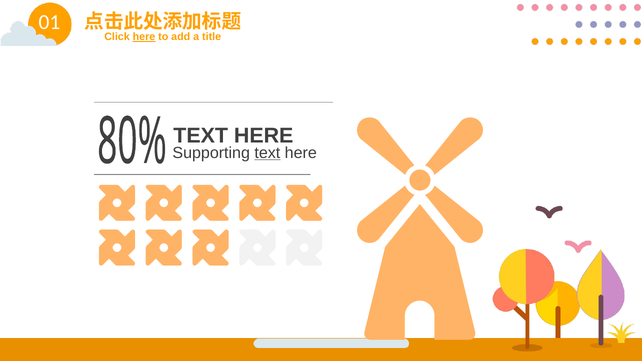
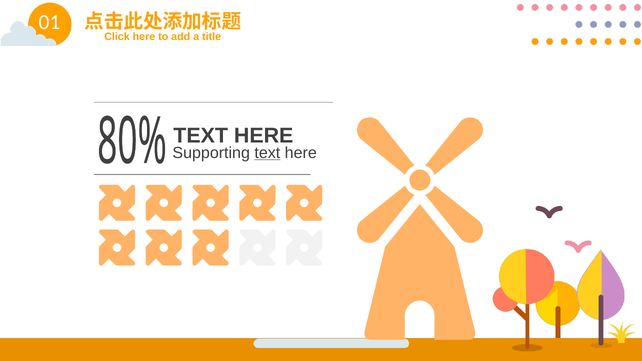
here at (144, 37) underline: present -> none
